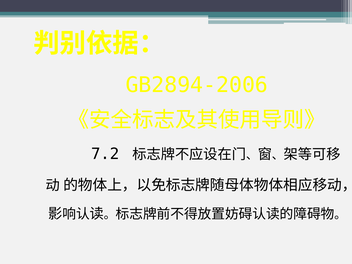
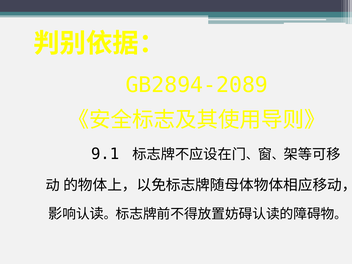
GB2894-2006: GB2894-2006 -> GB2894-2089
7.2: 7.2 -> 9.1
